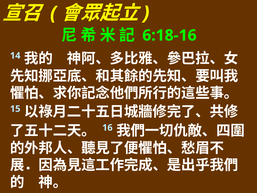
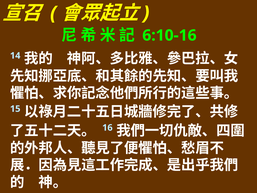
6:18-16: 6:18-16 -> 6:10-16
